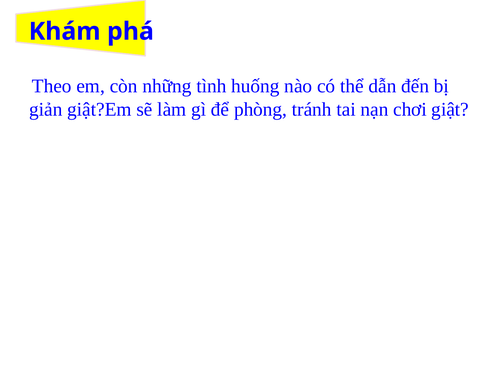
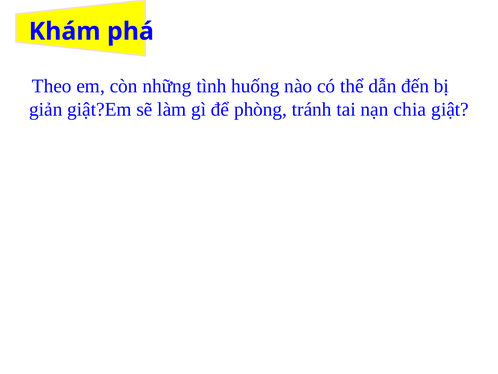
chơi: chơi -> chia
